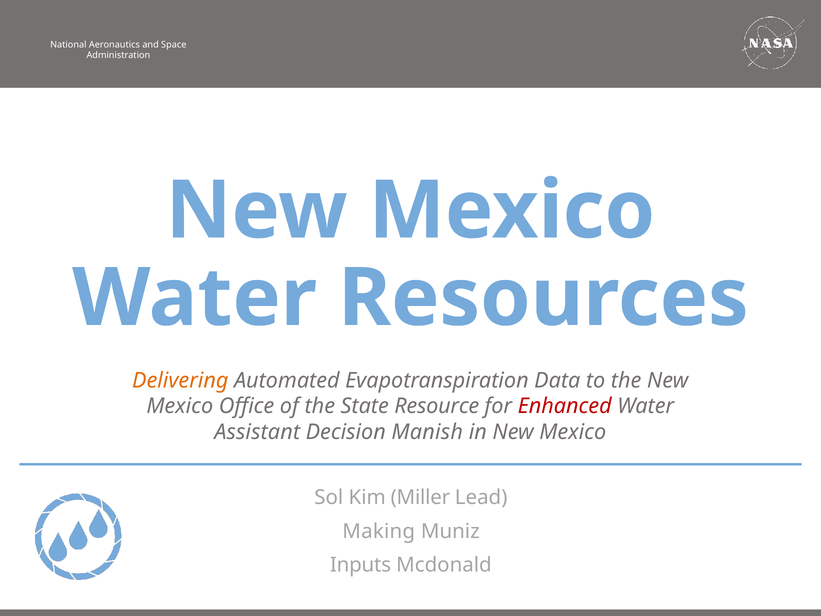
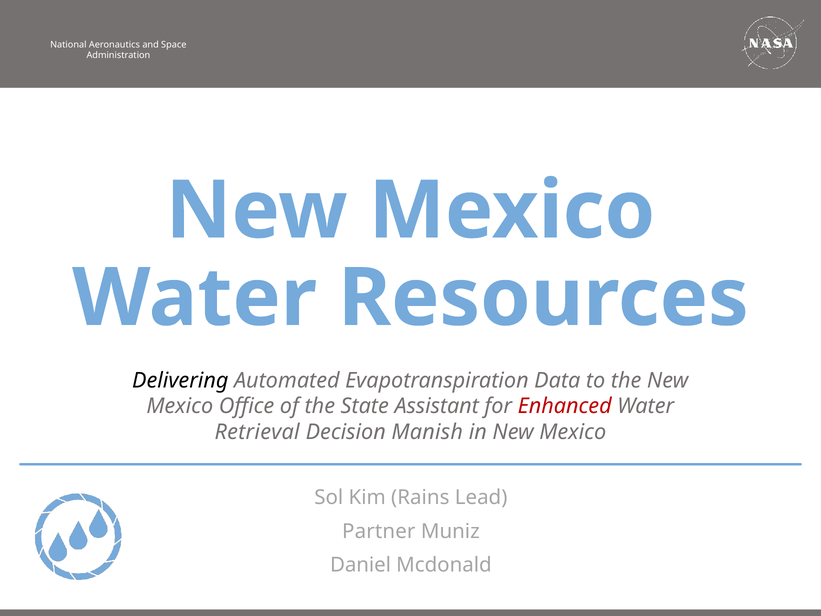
Delivering colour: orange -> black
Resource: Resource -> Assistant
Assistant: Assistant -> Retrieval
Miller: Miller -> Rains
Making: Making -> Partner
Inputs: Inputs -> Daniel
